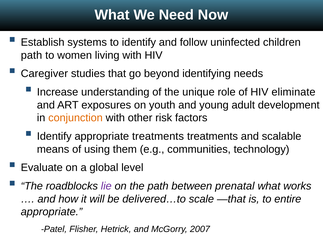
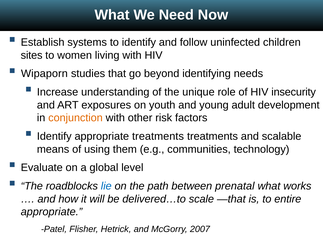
path at (31, 55): path -> sites
Caregiver: Caregiver -> Wipaporn
eliminate: eliminate -> insecurity
lie colour: purple -> blue
